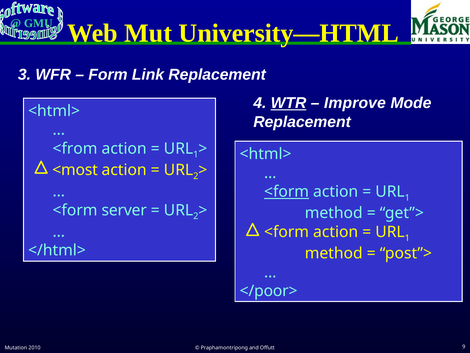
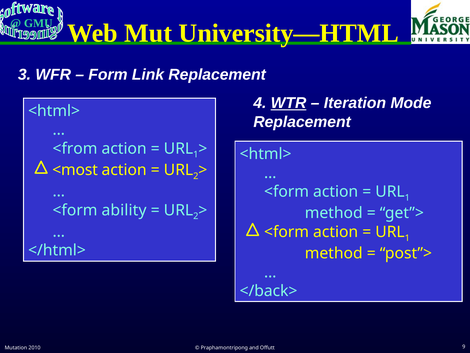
Improve: Improve -> Iteration
<form at (287, 191) underline: present -> none
server: server -> ability
</poor>: </poor> -> </back>
